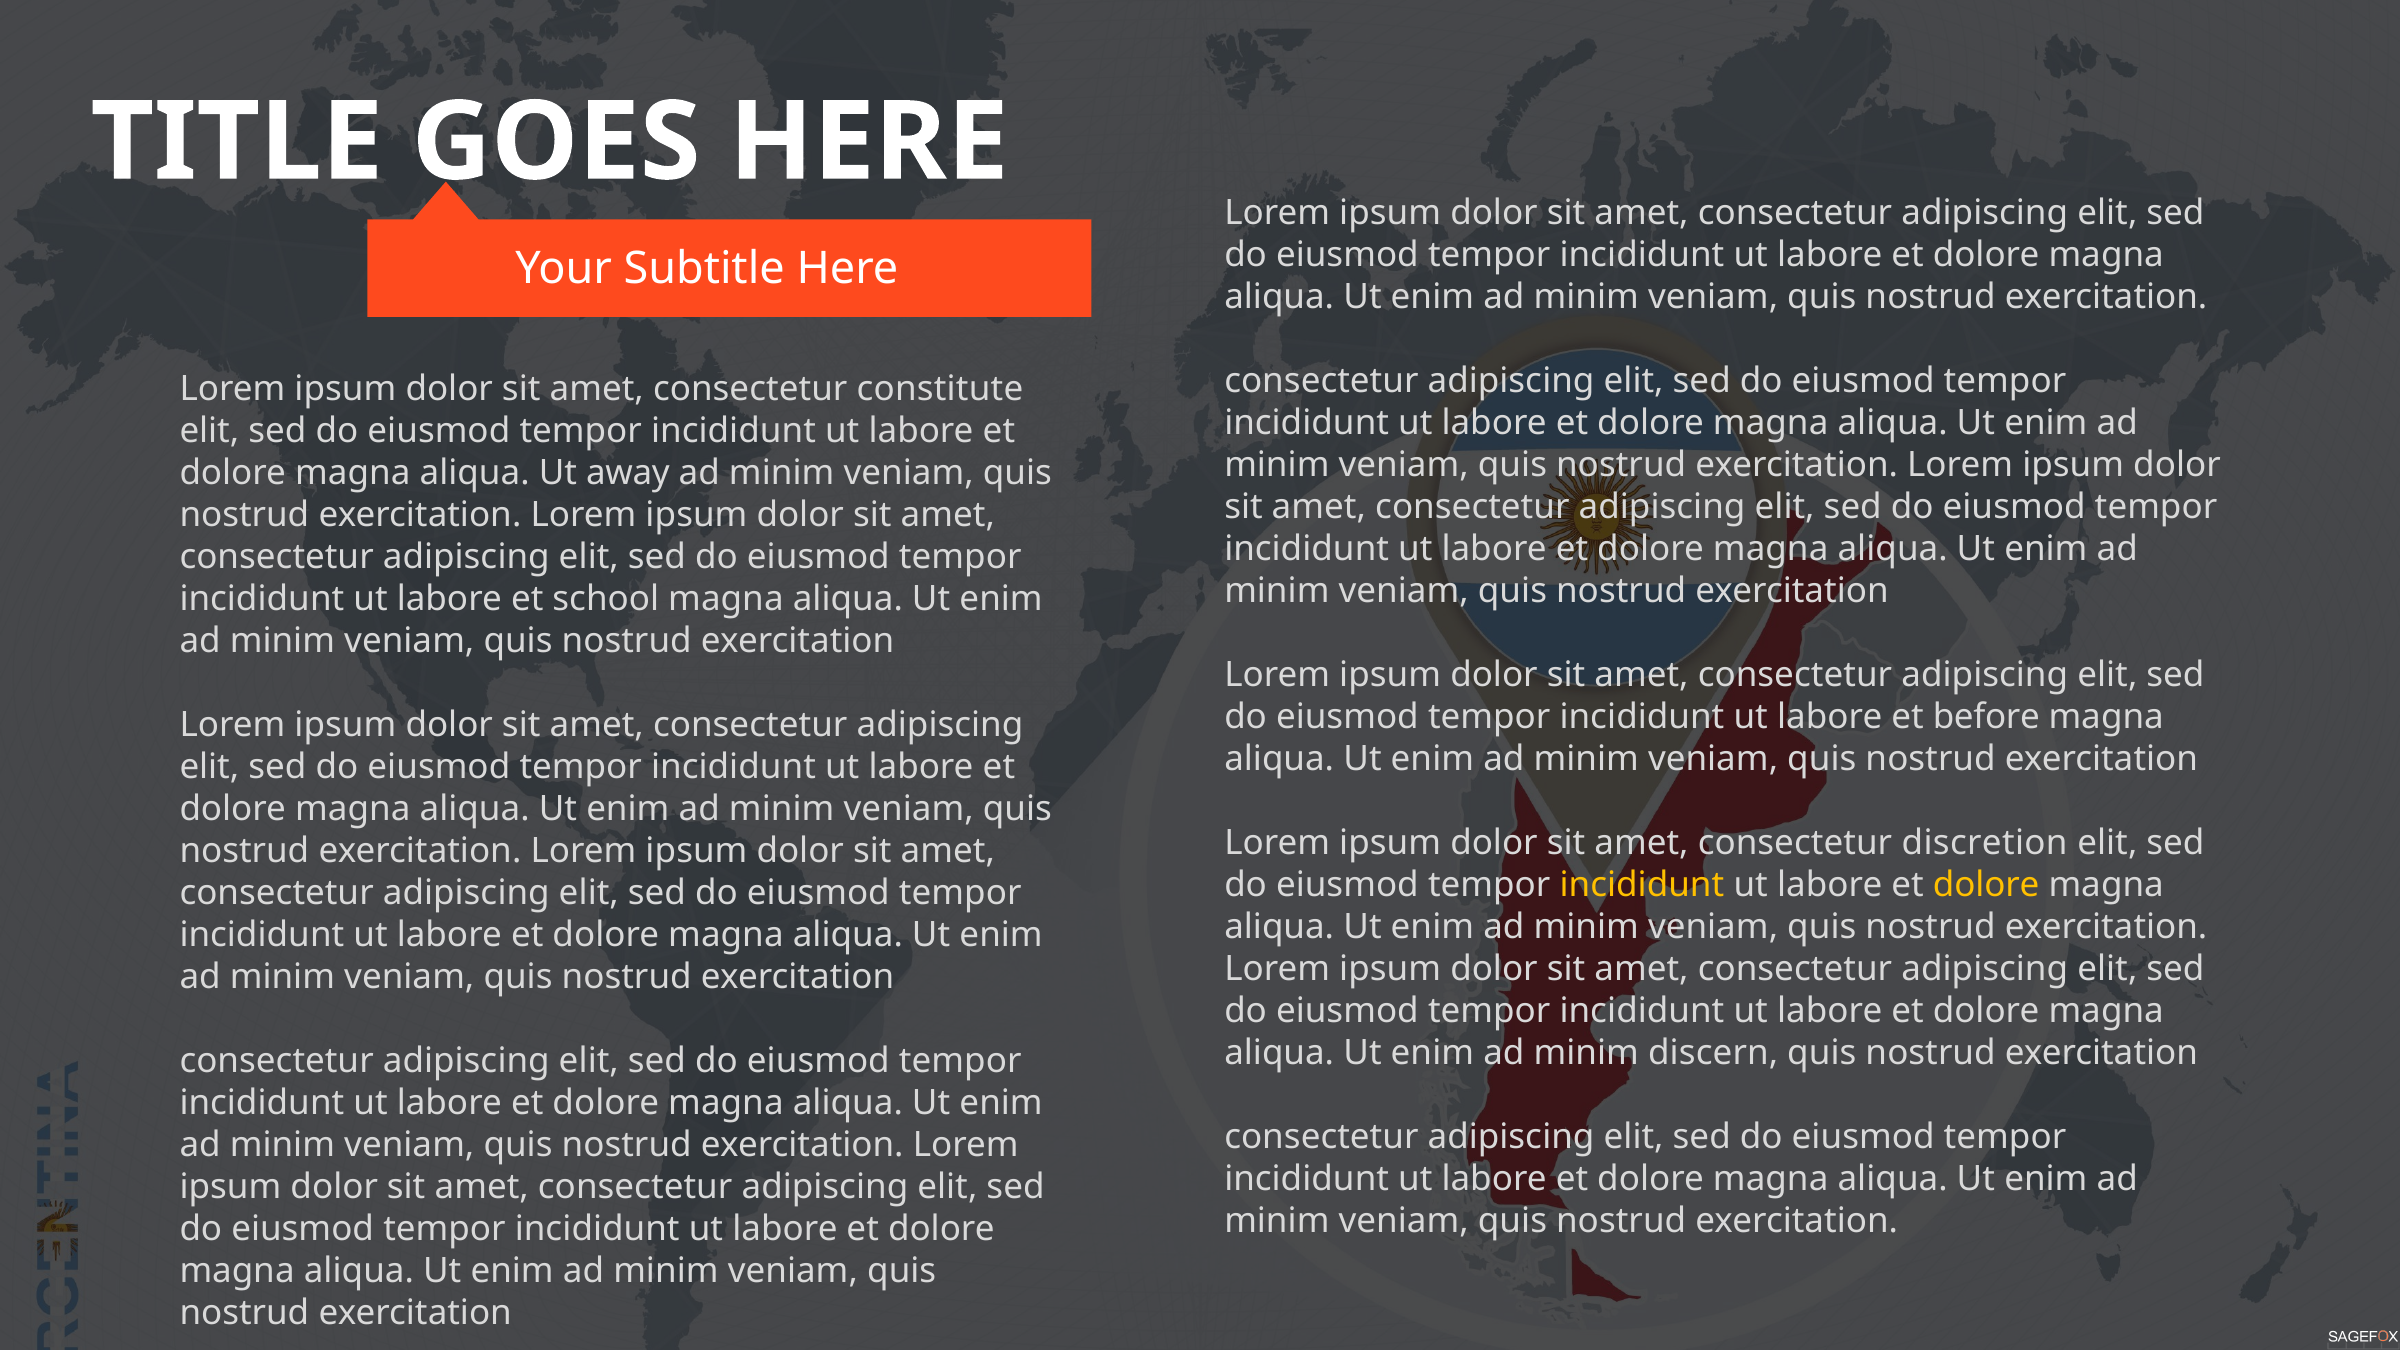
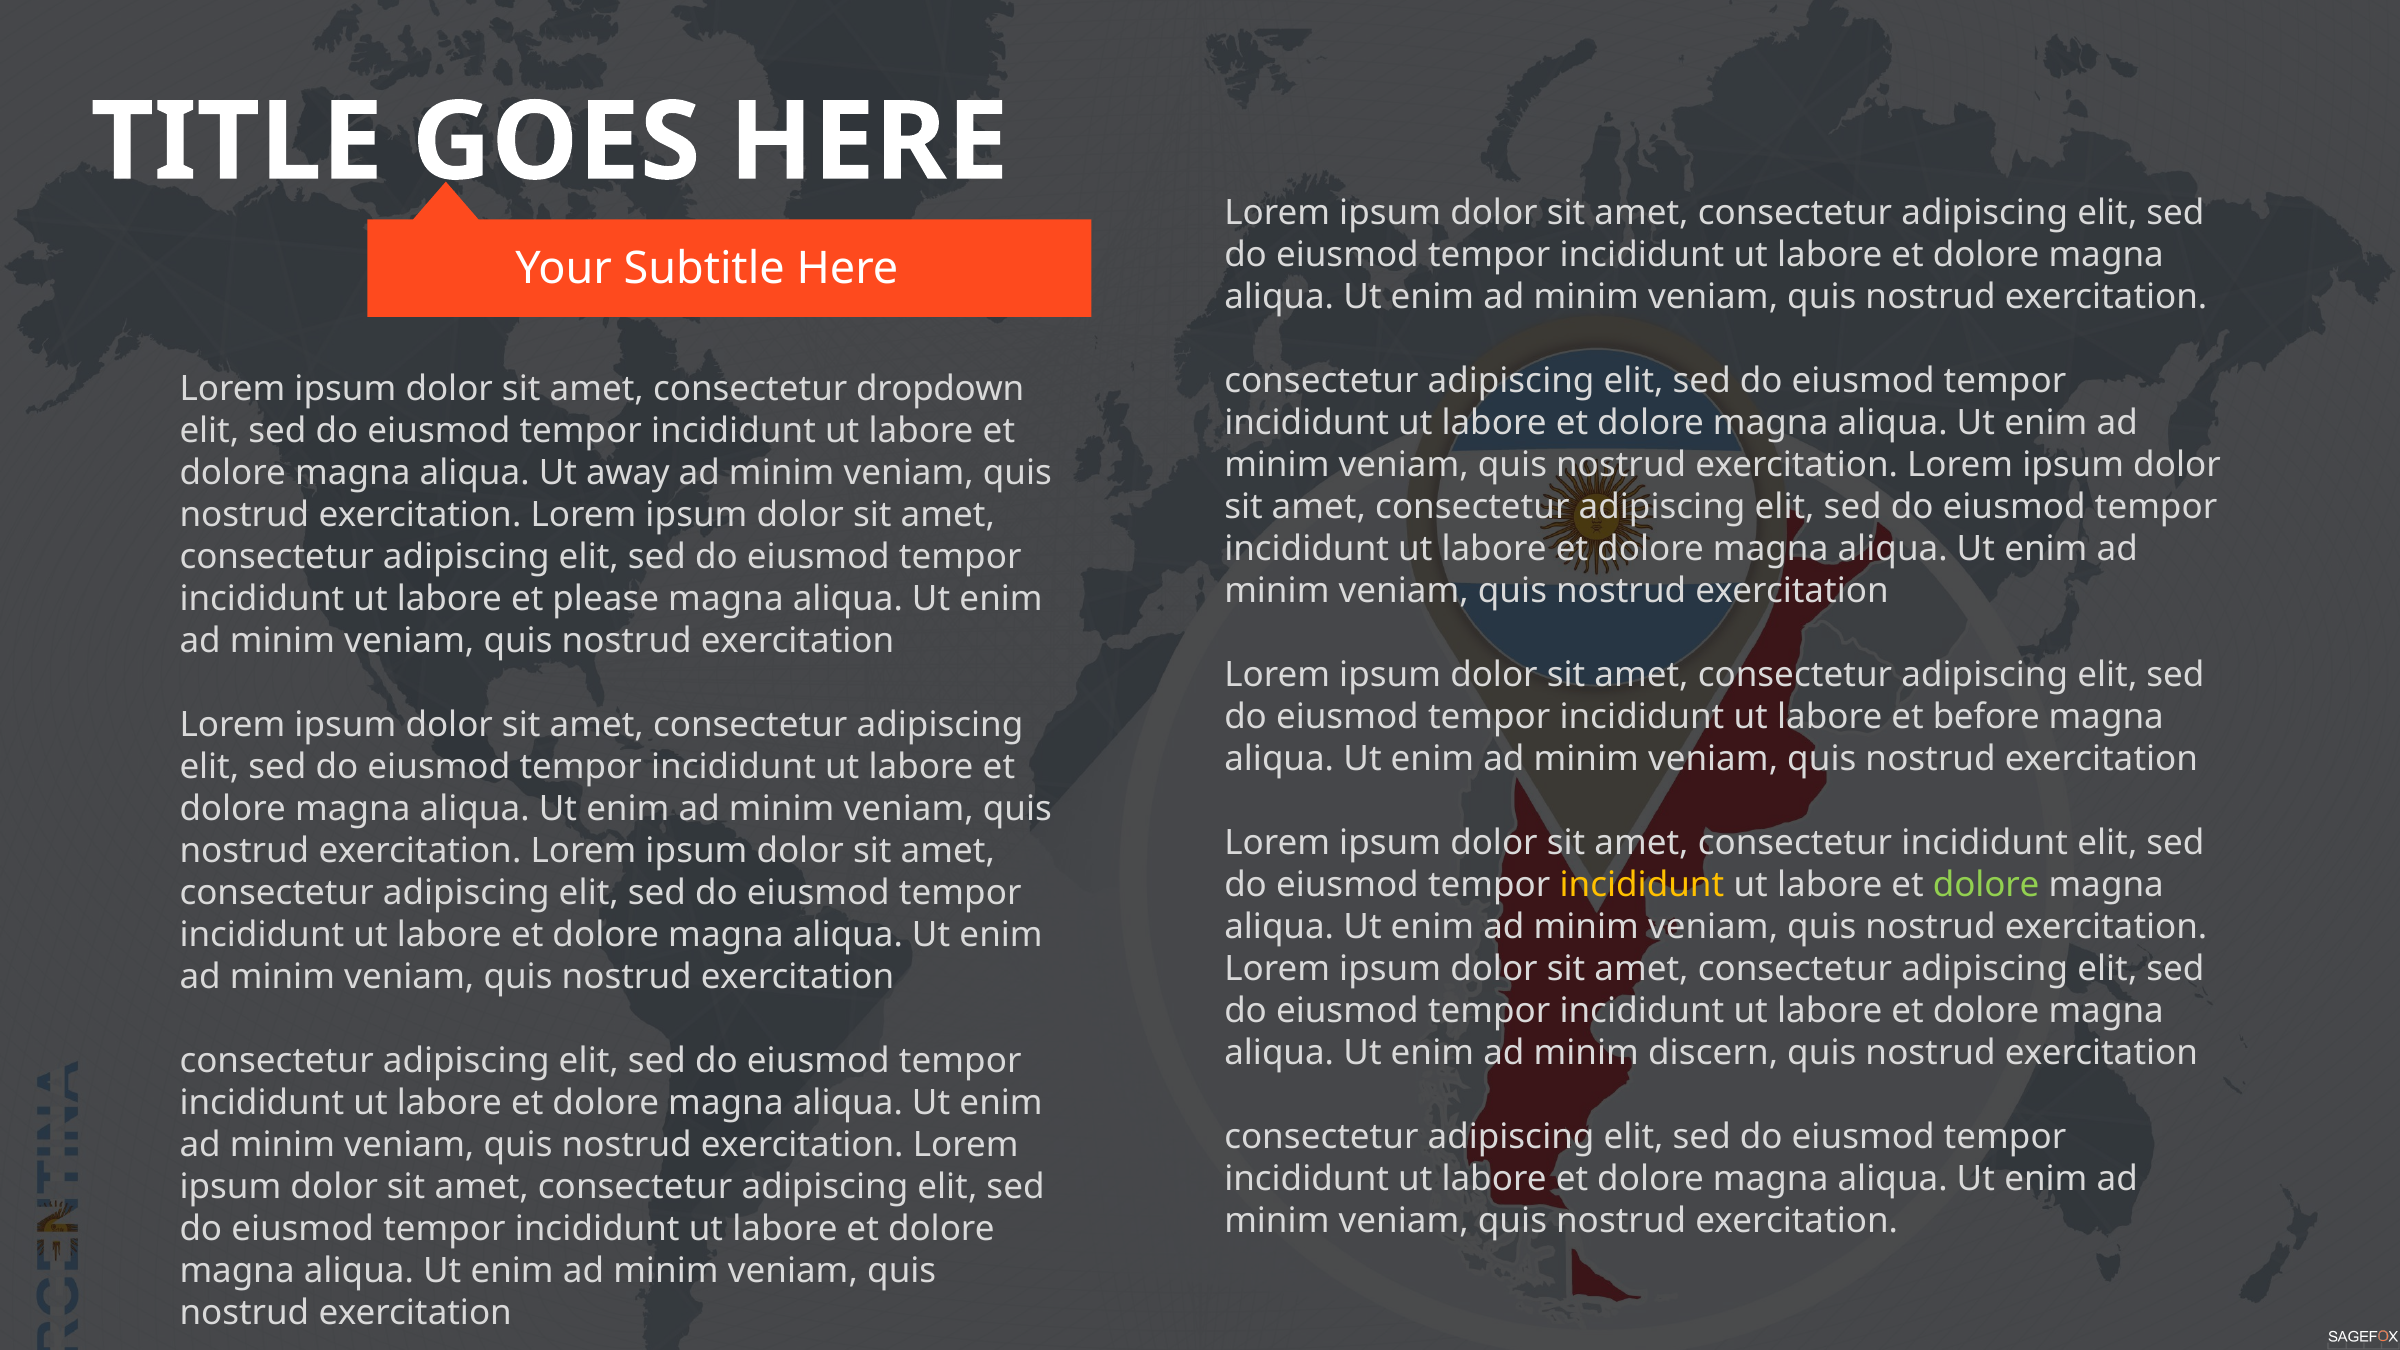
constitute: constitute -> dropdown
school: school -> please
consectetur discretion: discretion -> incididunt
dolore at (1986, 885) colour: yellow -> light green
